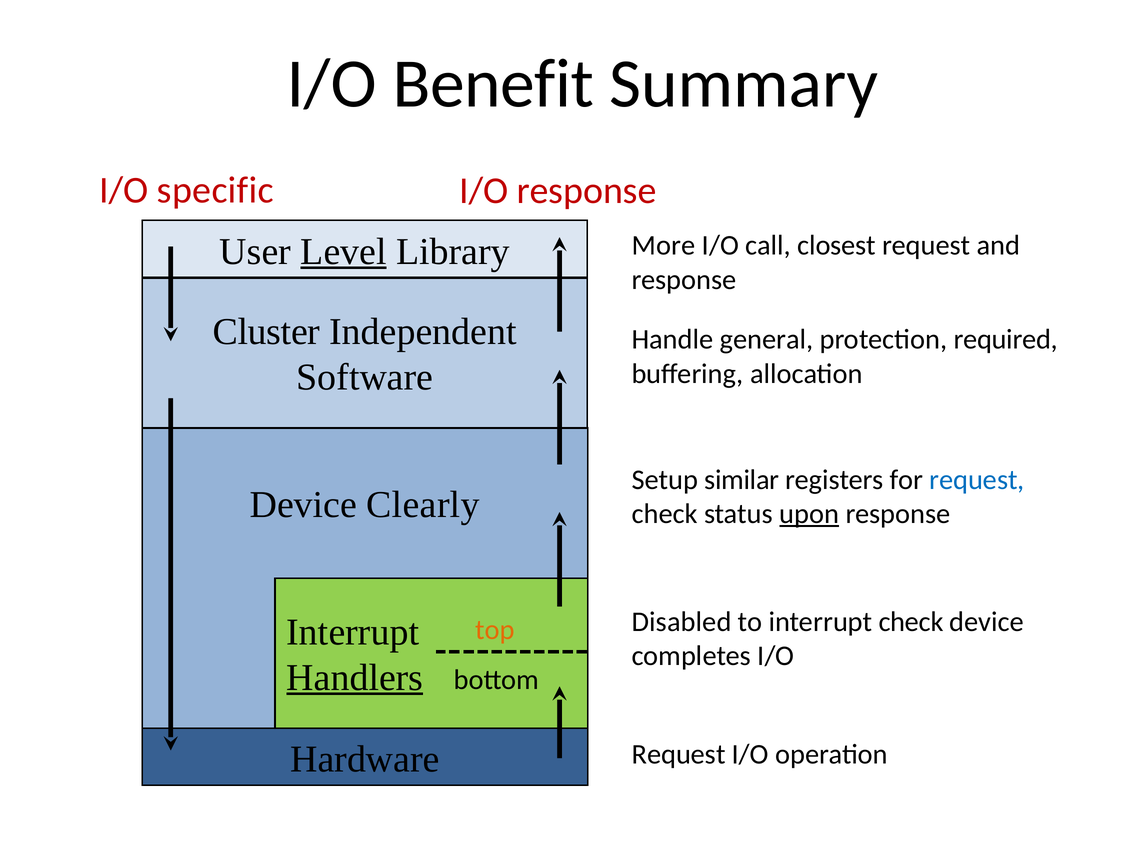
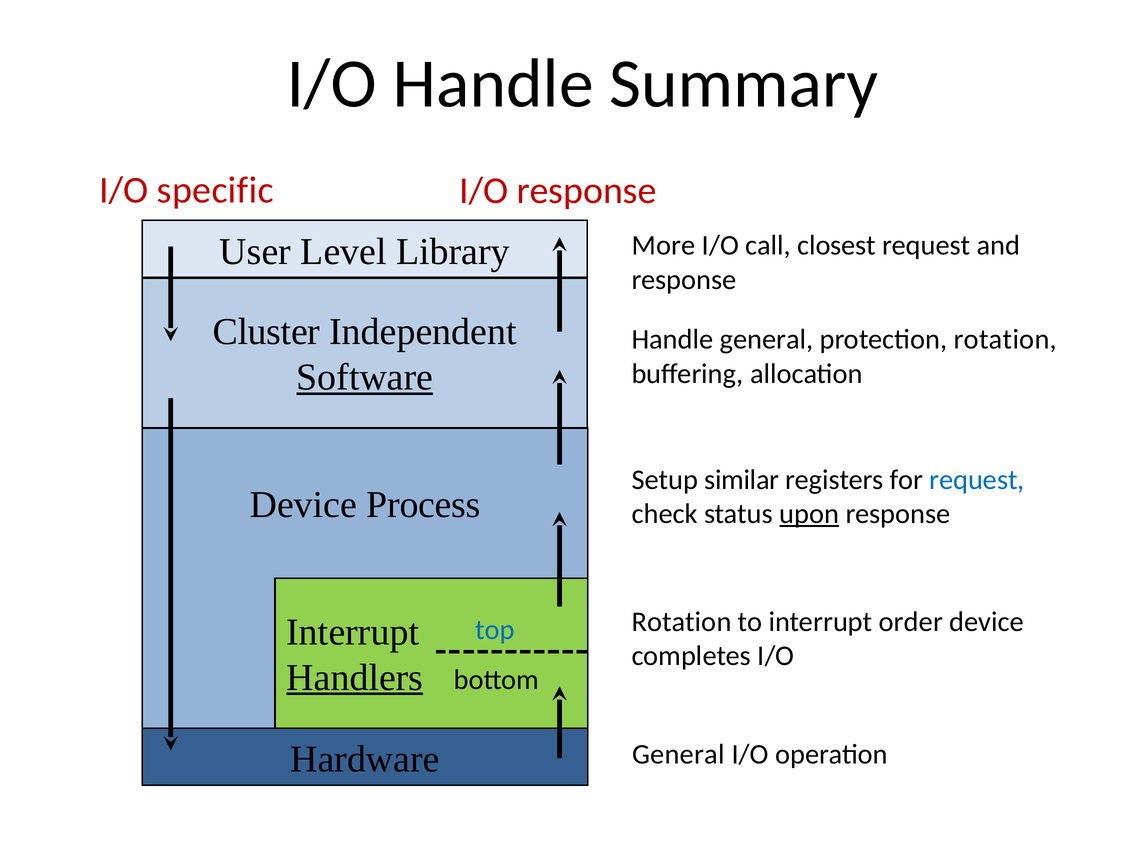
I/O Benefit: Benefit -> Handle
Level underline: present -> none
protection required: required -> rotation
Software underline: none -> present
Clearly: Clearly -> Process
Disabled at (682, 622): Disabled -> Rotation
interrupt check: check -> order
top colour: orange -> blue
Request at (679, 755): Request -> General
